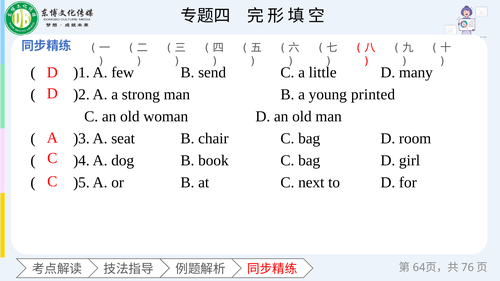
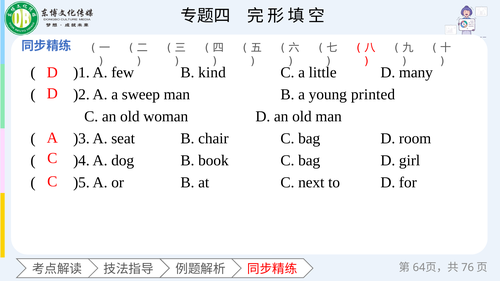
send: send -> kind
strong: strong -> sweep
